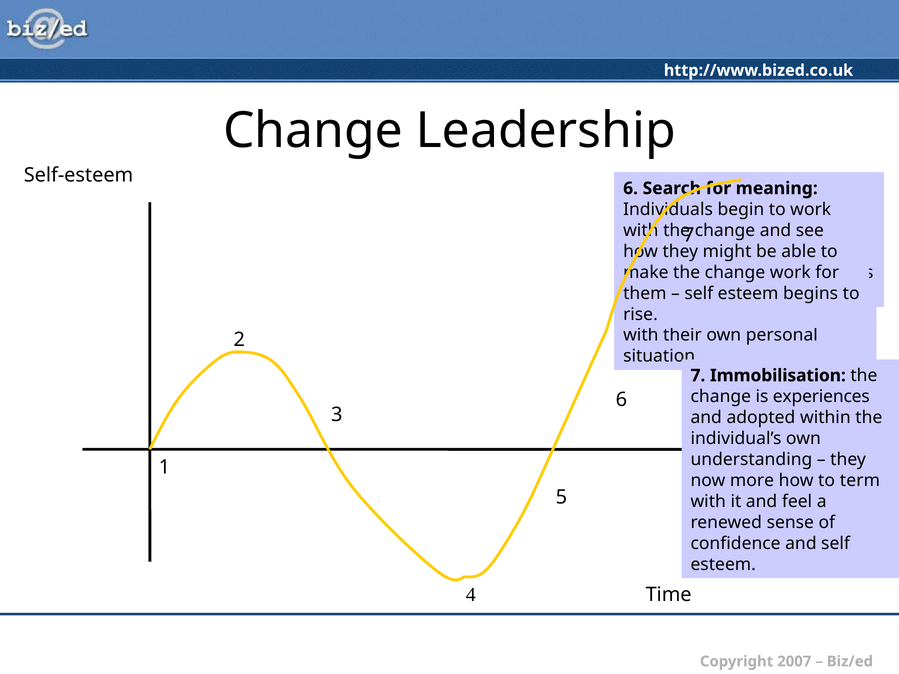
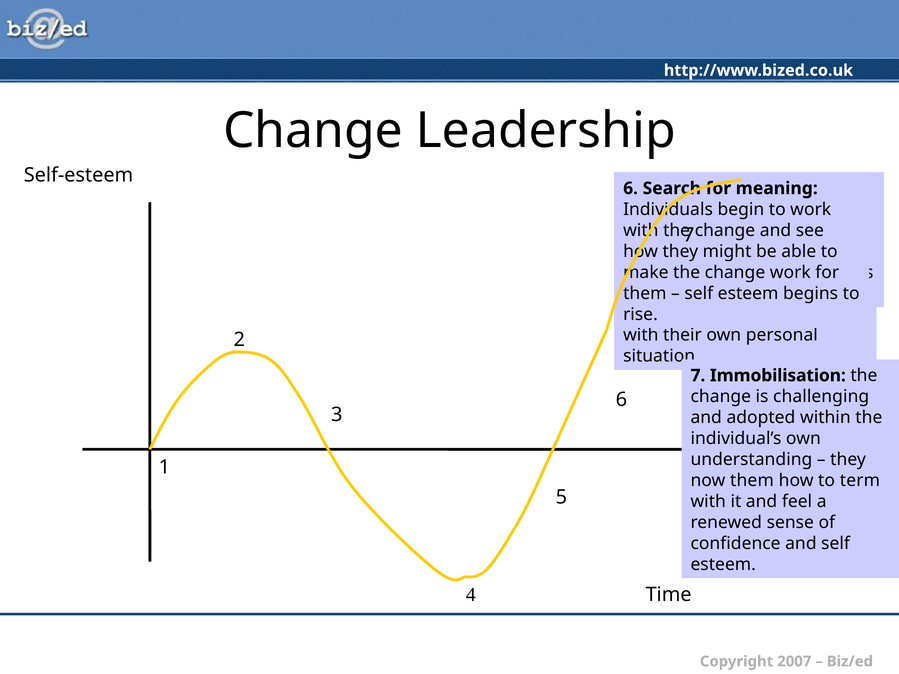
experiences: experiences -> challenging
now more: more -> them
